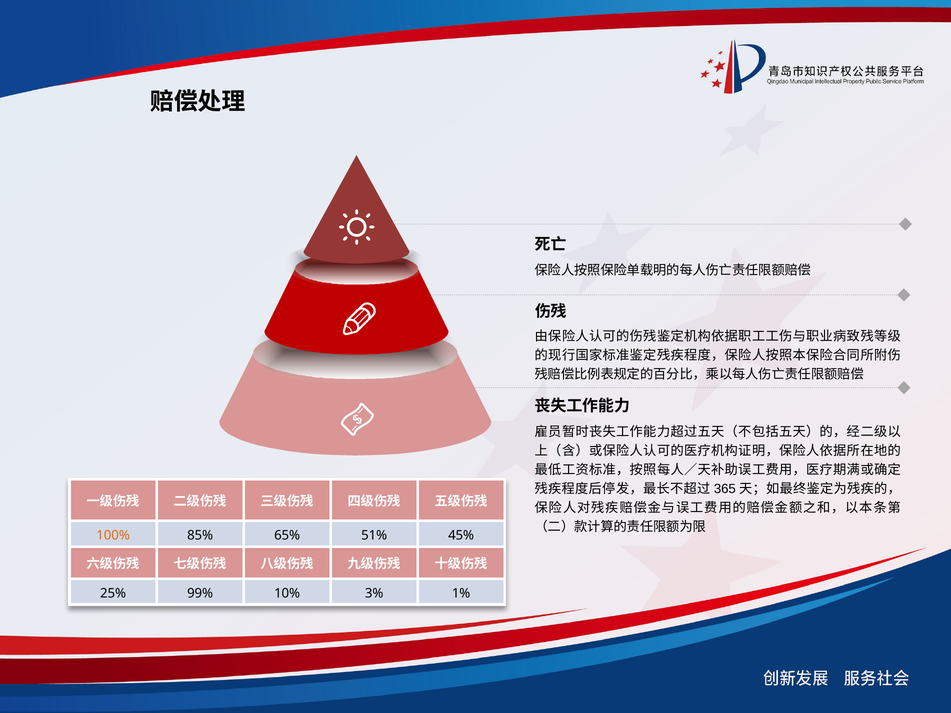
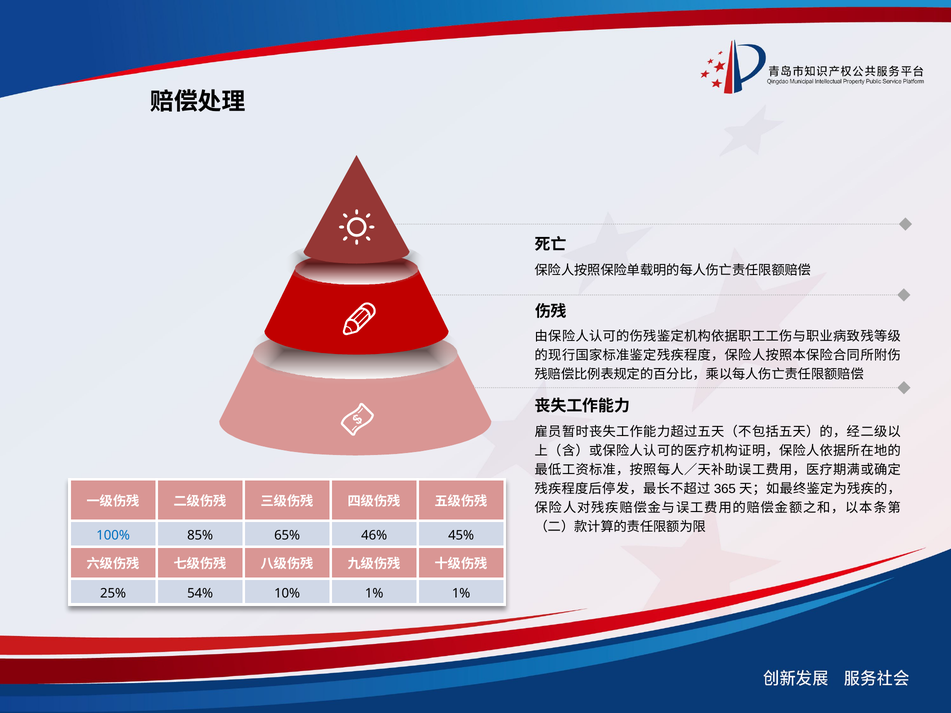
100% colour: orange -> blue
51%: 51% -> 46%
99%: 99% -> 54%
10% 3%: 3% -> 1%
